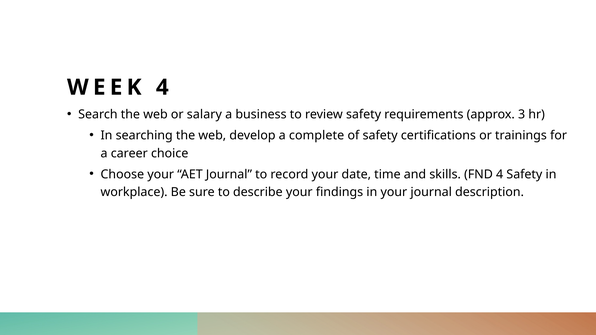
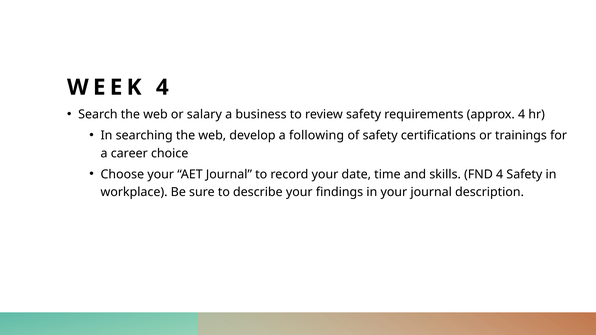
approx 3: 3 -> 4
complete: complete -> following
